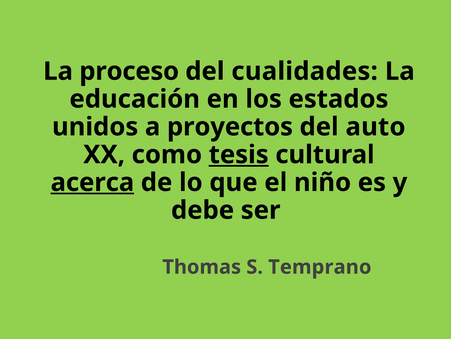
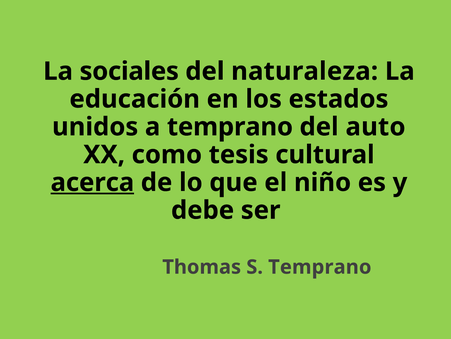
proceso: proceso -> sociales
cualidades: cualidades -> naturaleza
a proyectos: proyectos -> temprano
tesis underline: present -> none
